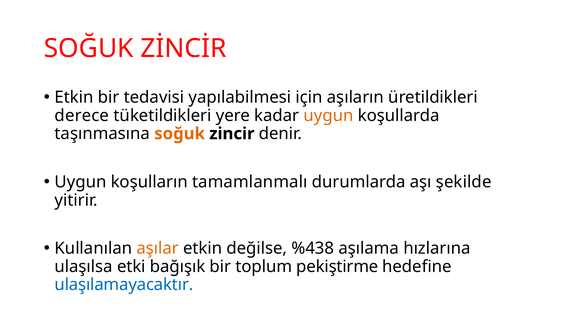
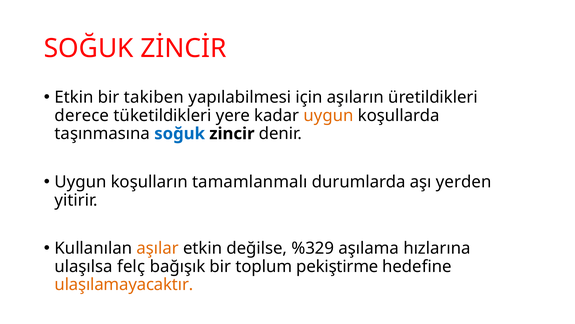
tedavisi: tedavisi -> takiben
soğuk at (180, 133) colour: orange -> blue
şekilde: şekilde -> yerden
%438: %438 -> %329
etki: etki -> felç
ulaşılamayacaktır colour: blue -> orange
